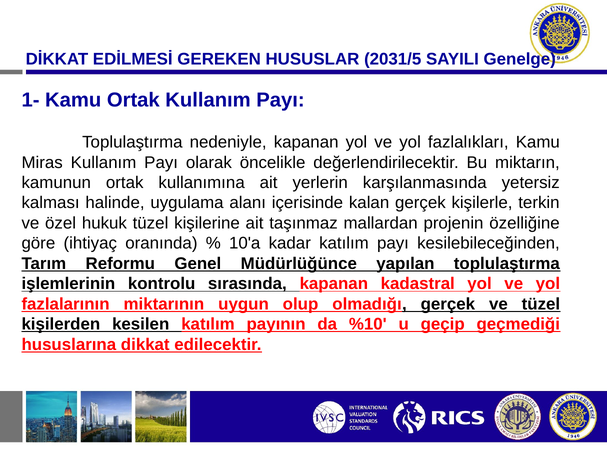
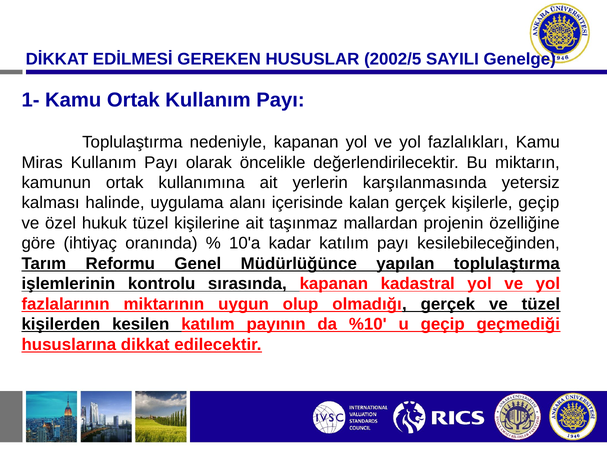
2031/5: 2031/5 -> 2002/5
kişilerle terkin: terkin -> geçip
